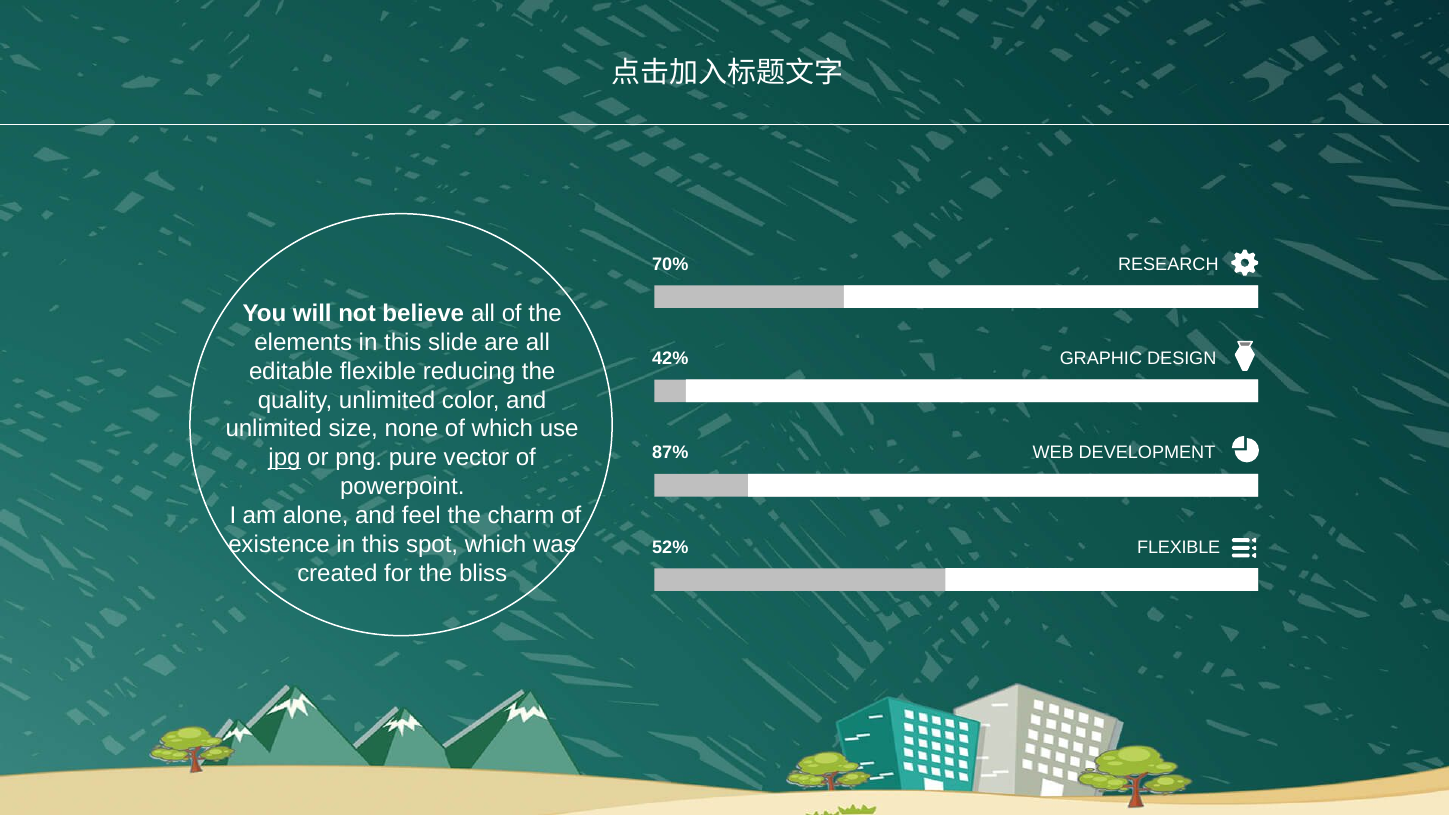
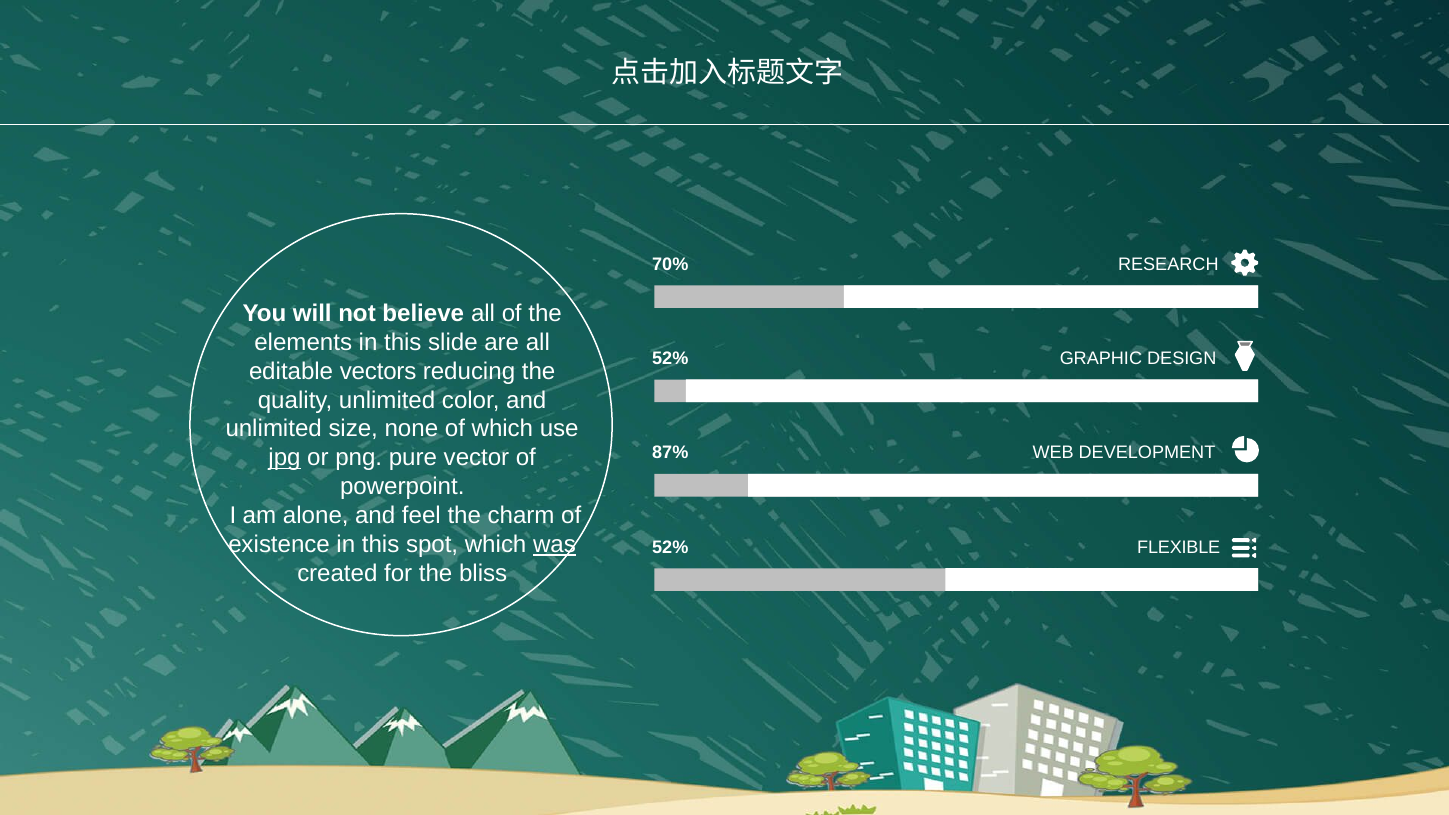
42% at (670, 359): 42% -> 52%
editable flexible: flexible -> vectors
was underline: none -> present
